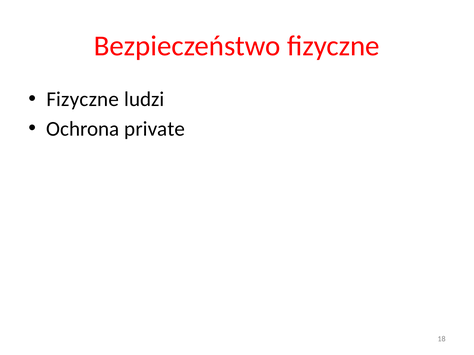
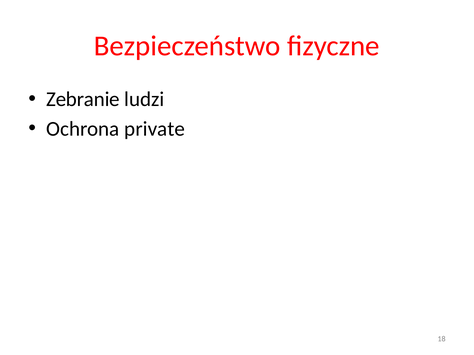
Fizyczne at (83, 99): Fizyczne -> Zebranie
